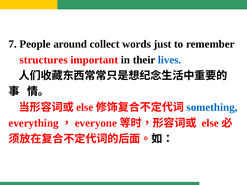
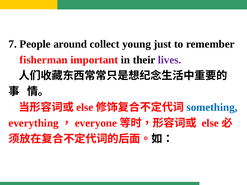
words: words -> young
structures: structures -> fisherman
lives colour: blue -> purple
